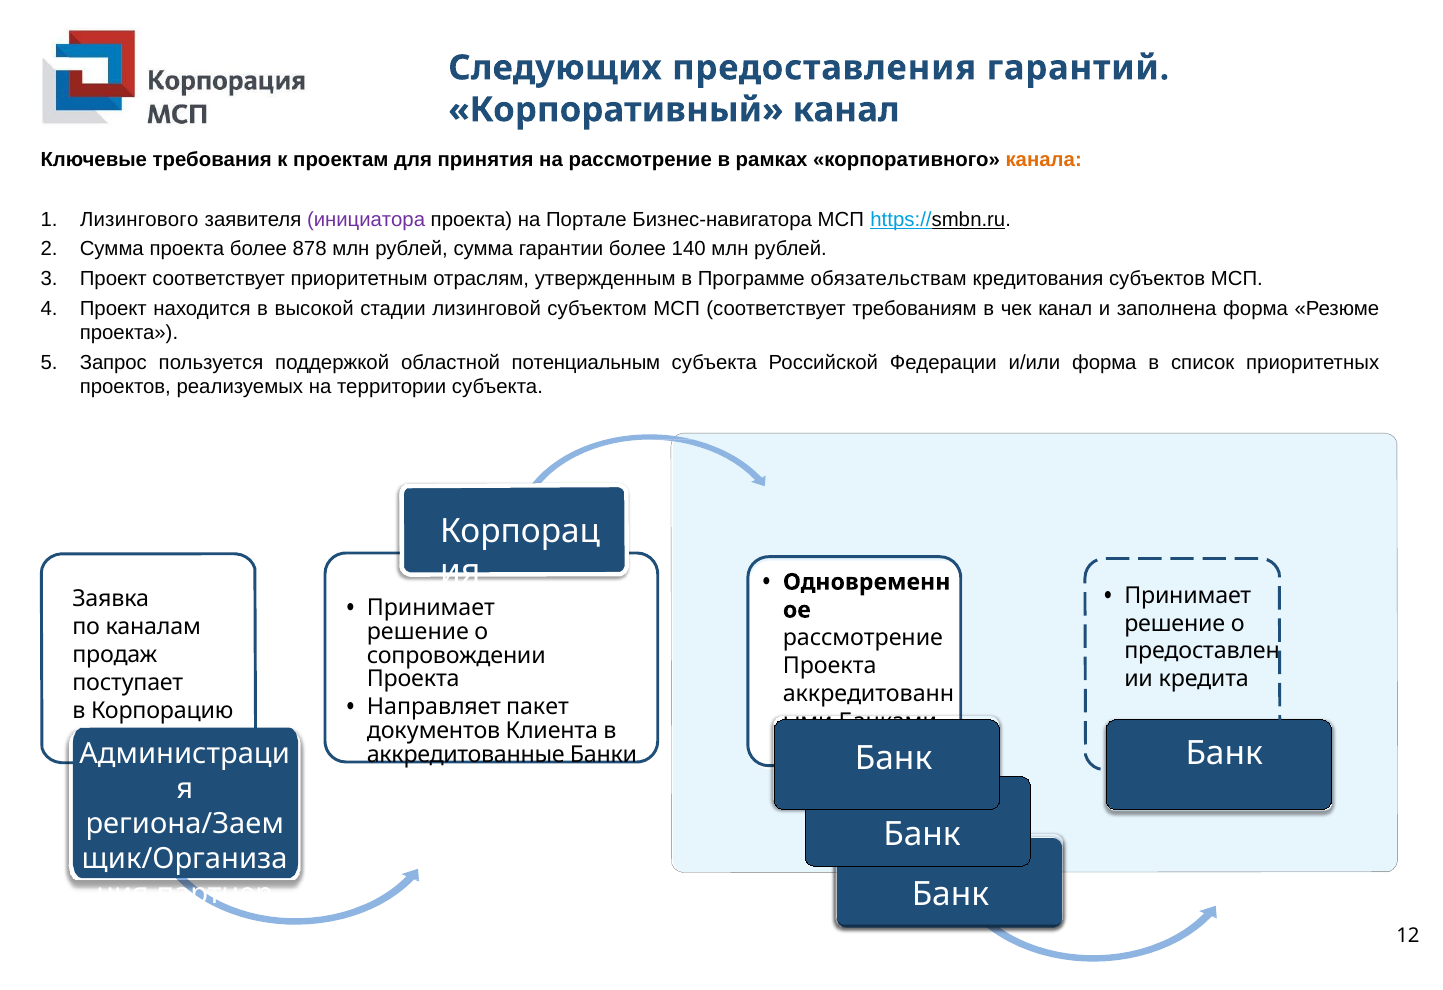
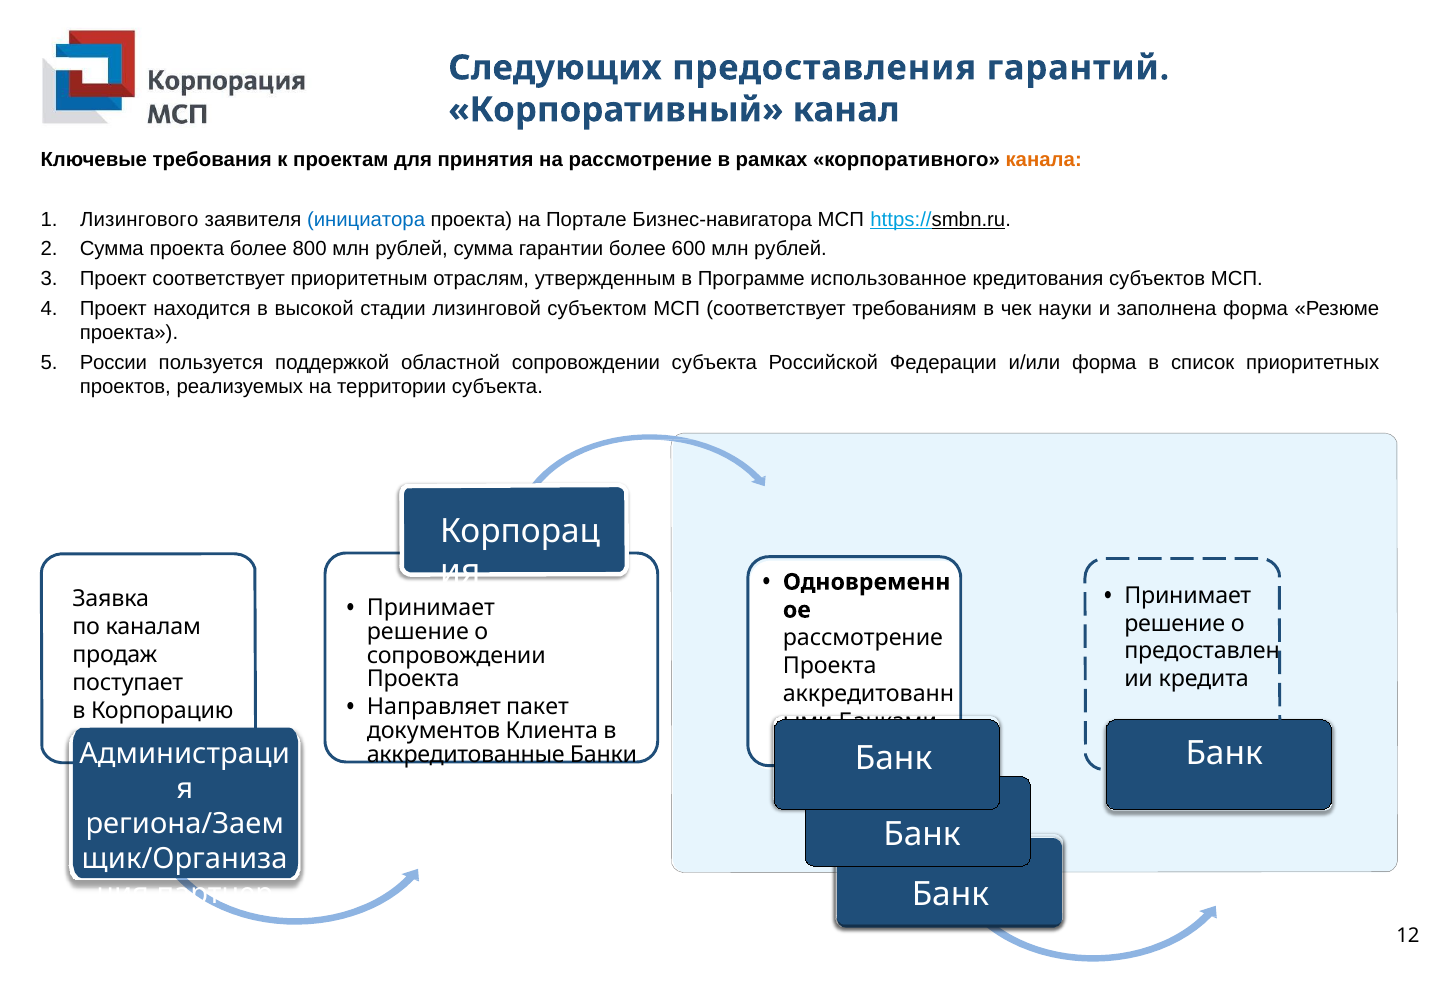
инициатора colour: purple -> blue
878: 878 -> 800
140: 140 -> 600
обязательствам: обязательствам -> использованное
чек канал: канал -> науки
Запрос: Запрос -> России
областной потенциальным: потенциальным -> сопровождении
